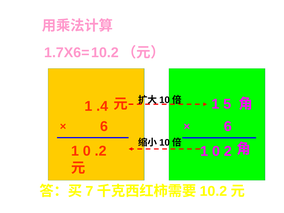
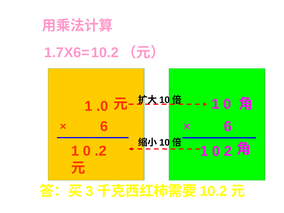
5 at (227, 104): 5 -> 0
.4: .4 -> .0
7: 7 -> 3
